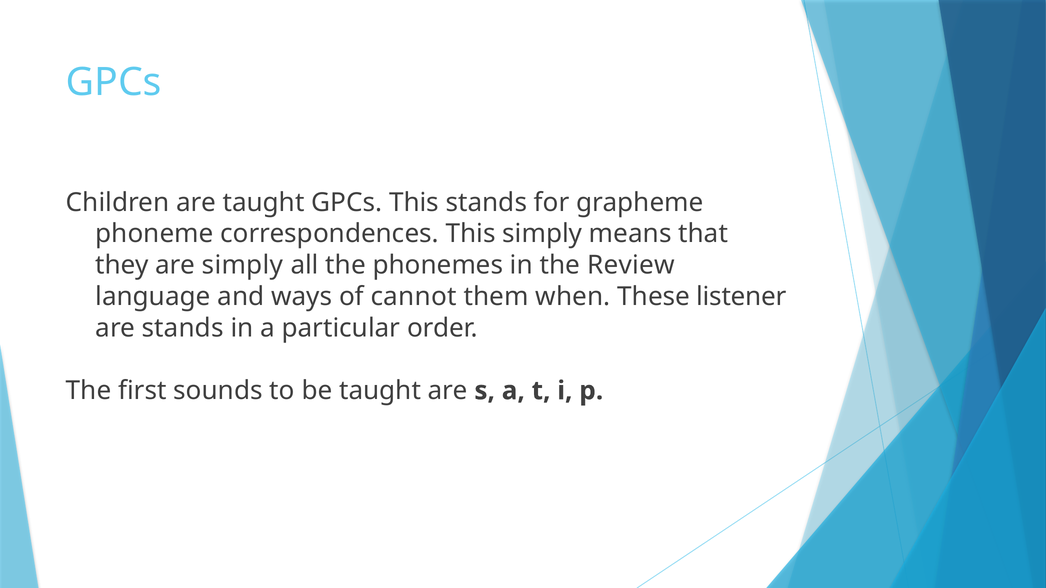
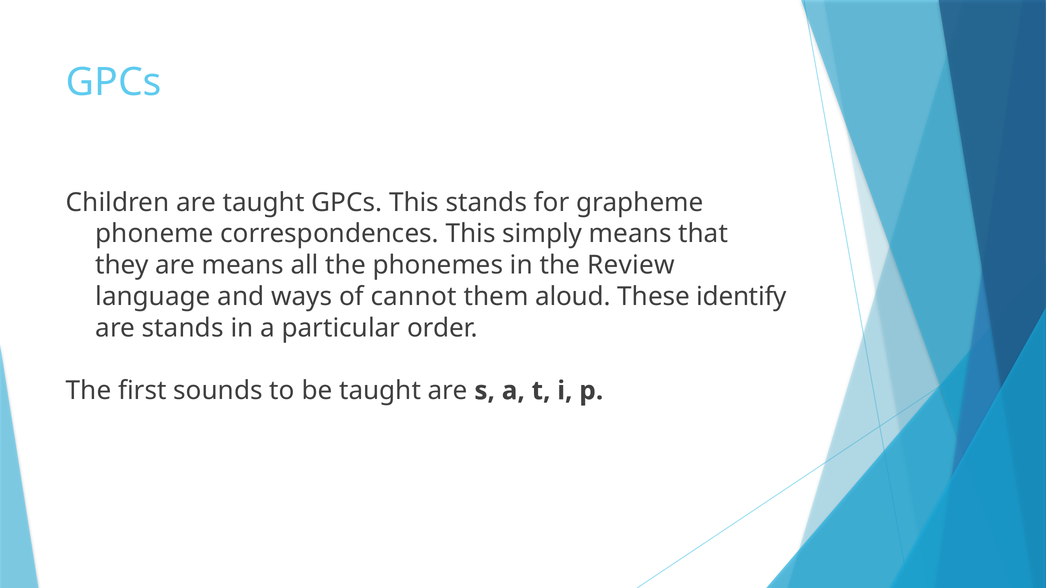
are simply: simply -> means
when: when -> aloud
listener: listener -> identify
